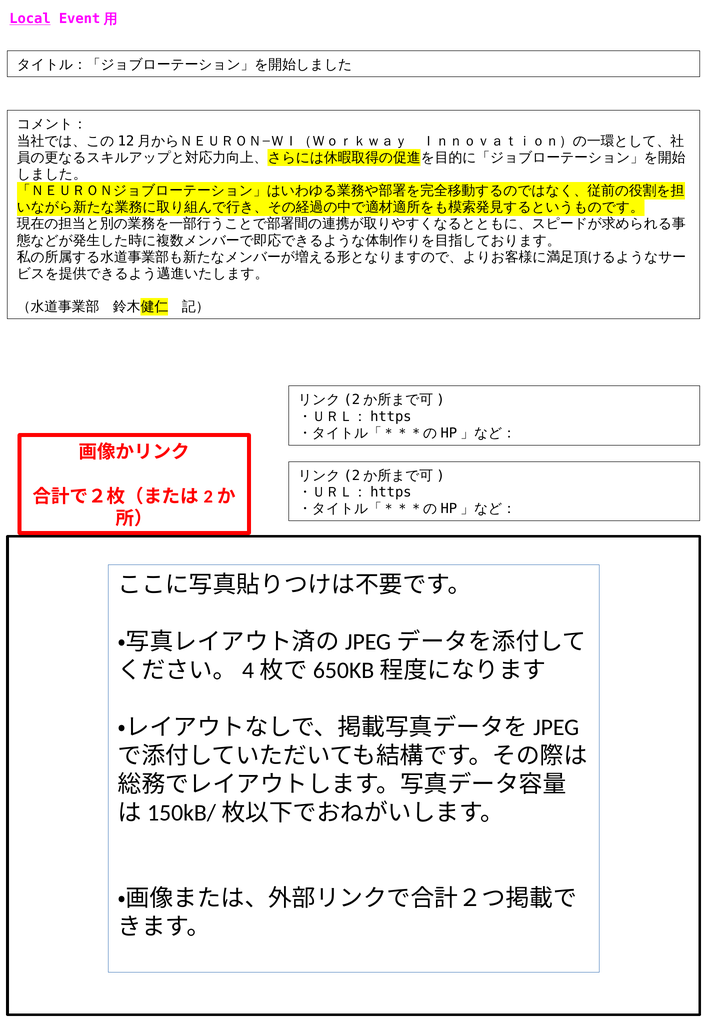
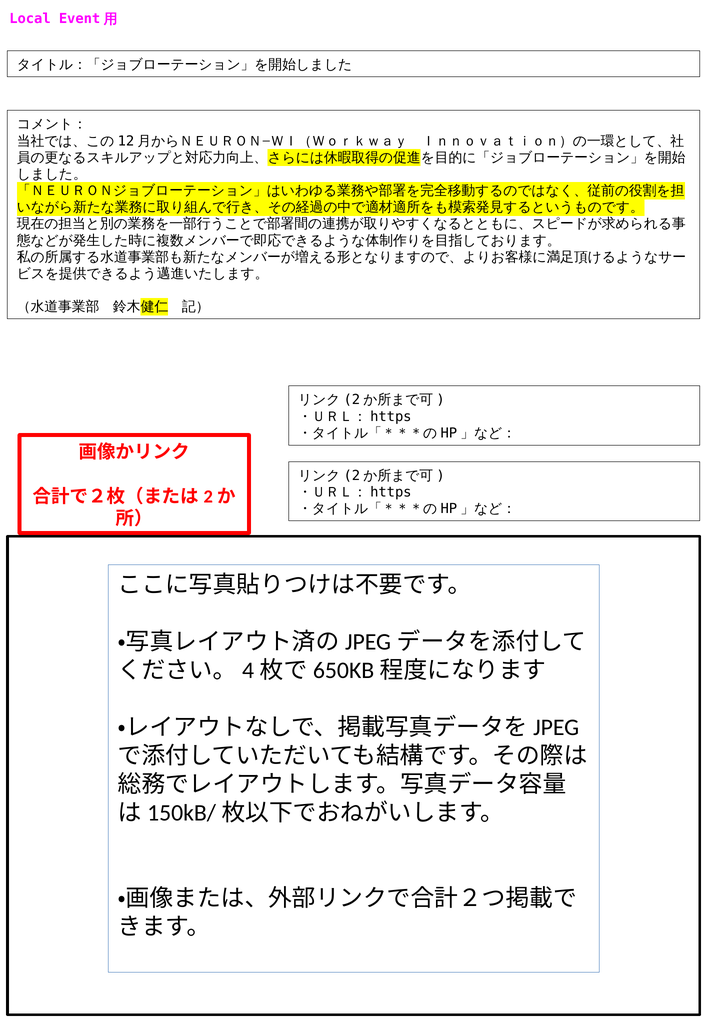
Local underline: present -> none
